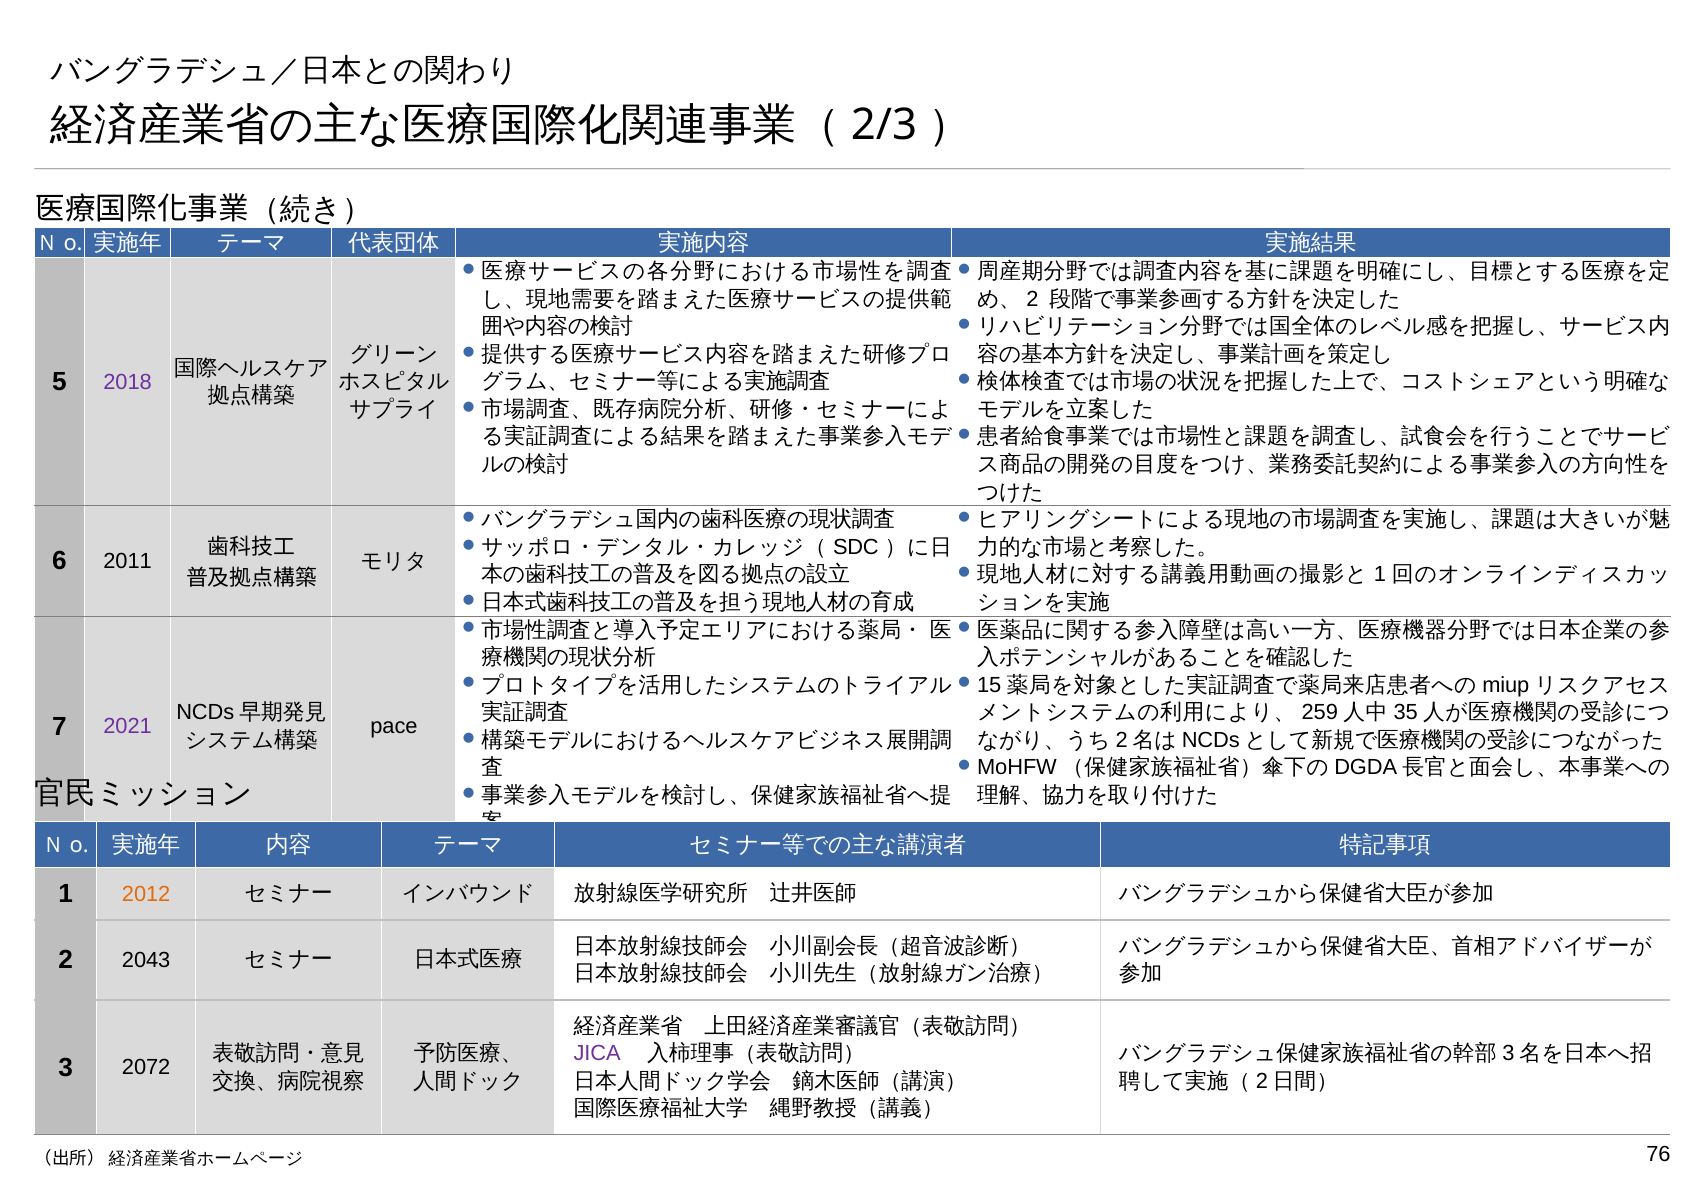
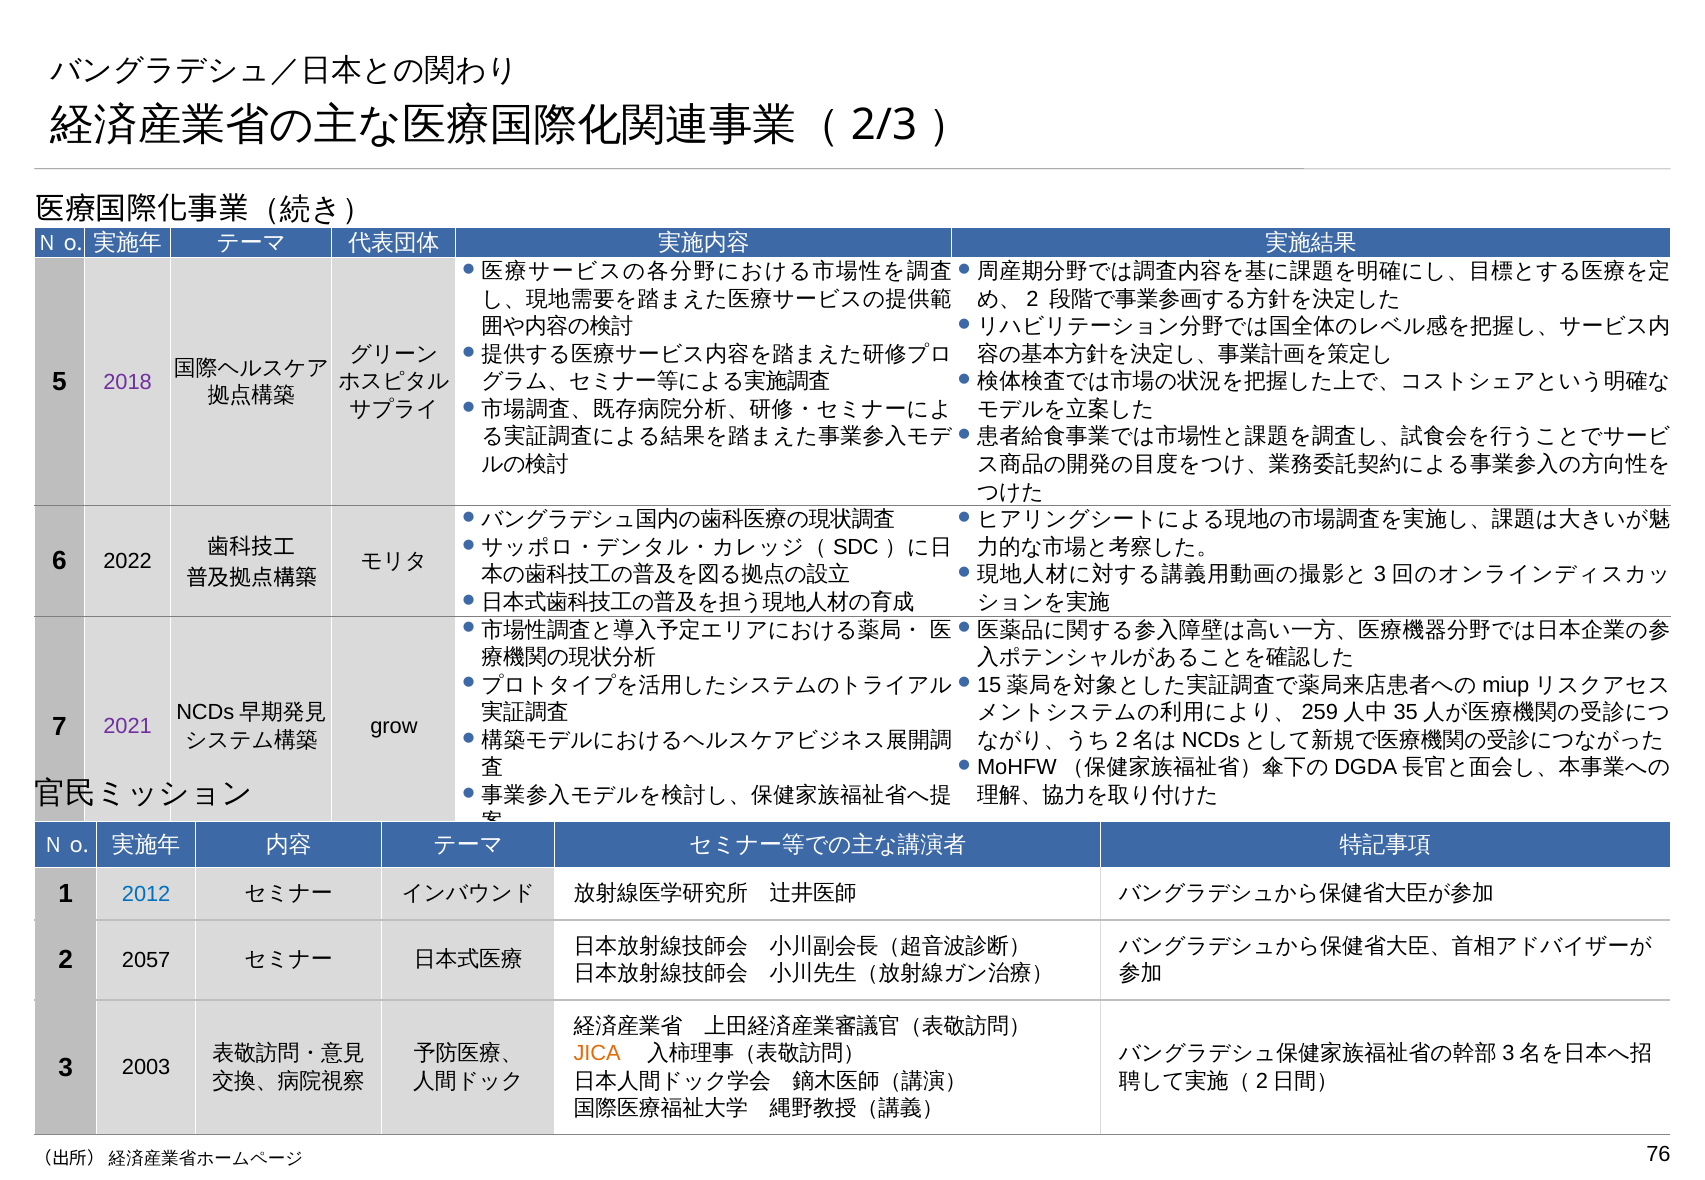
2011: 2011 -> 2022
1 at (1380, 575): 1 -> 3
pace: pace -> grow
2012 colour: orange -> blue
2043: 2043 -> 2057
JICA colour: purple -> orange
2072: 2072 -> 2003
